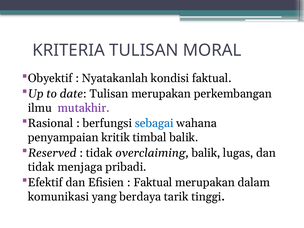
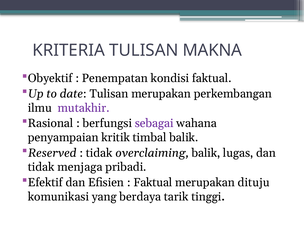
MORAL: MORAL -> MAKNA
Nyatakanlah: Nyatakanlah -> Penempatan
sebagai colour: blue -> purple
dalam: dalam -> dituju
